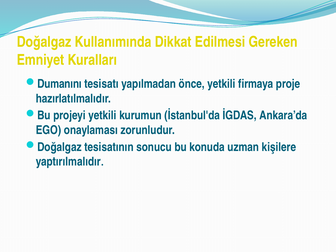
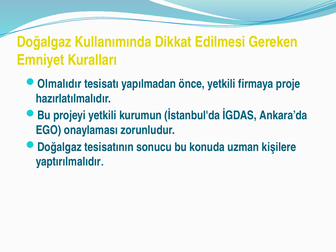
Dumanını: Dumanını -> Olmalıdır
